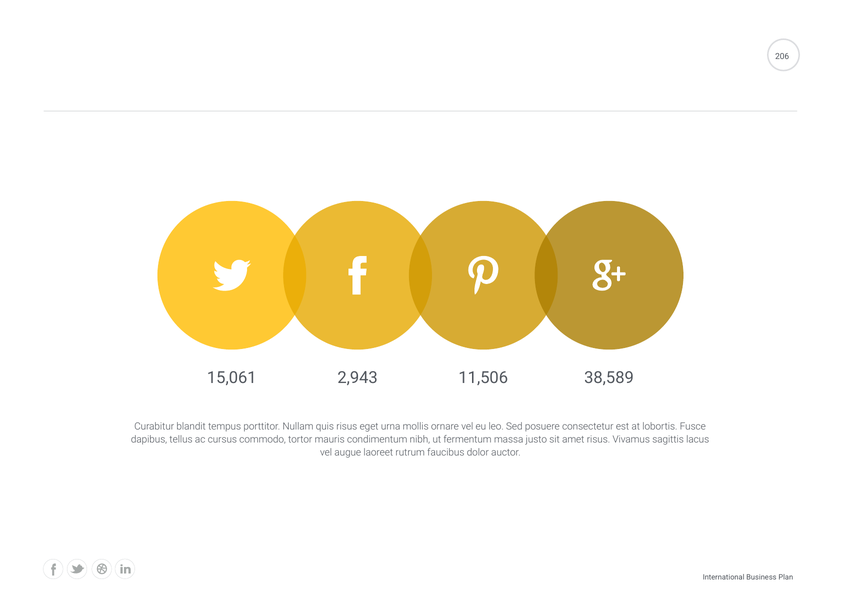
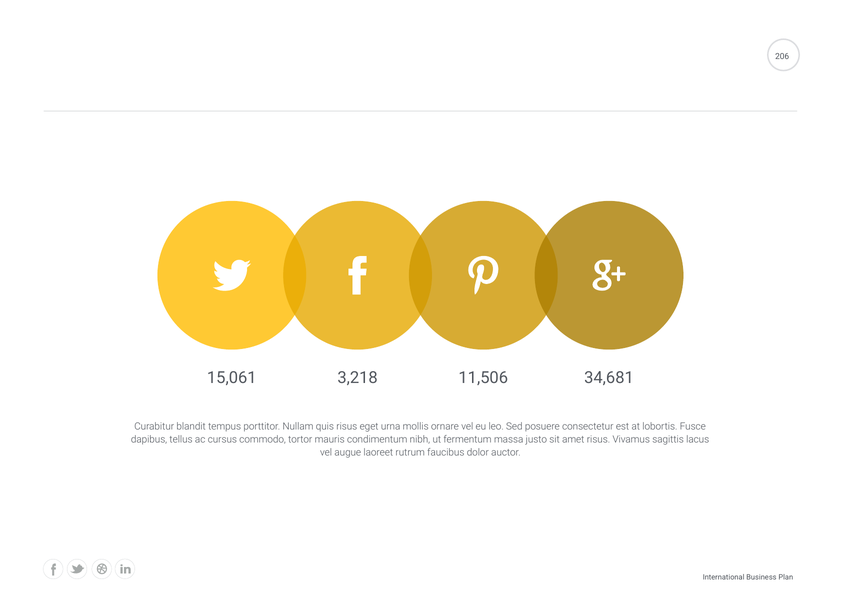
2,943: 2,943 -> 3,218
38,589: 38,589 -> 34,681
